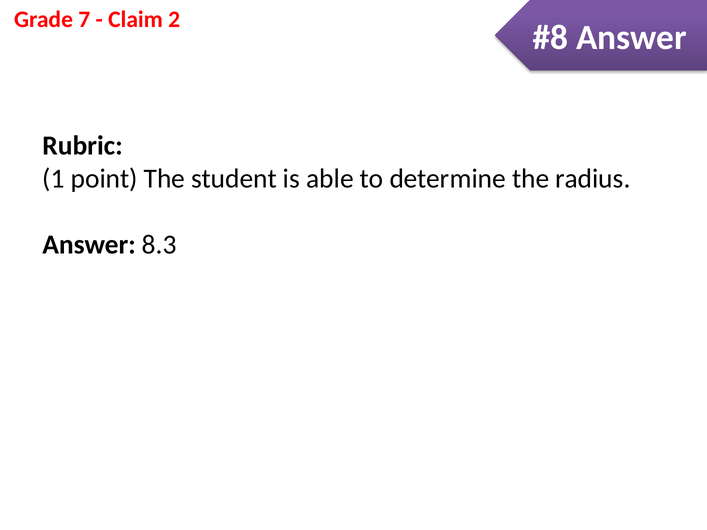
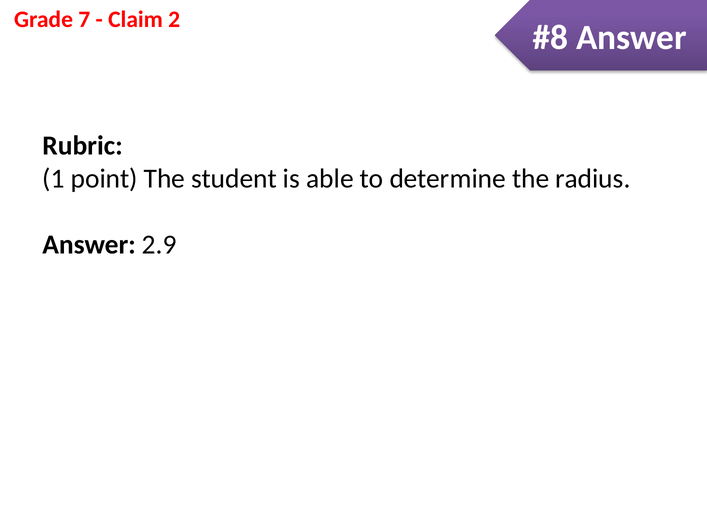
8.3: 8.3 -> 2.9
